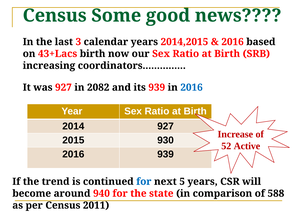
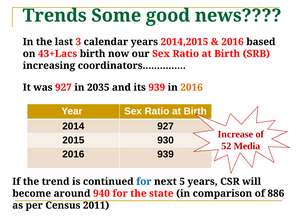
Census at (55, 16): Census -> Trends
2082: 2082 -> 2035
2016 at (192, 87) colour: blue -> orange
Active: Active -> Media
588: 588 -> 886
